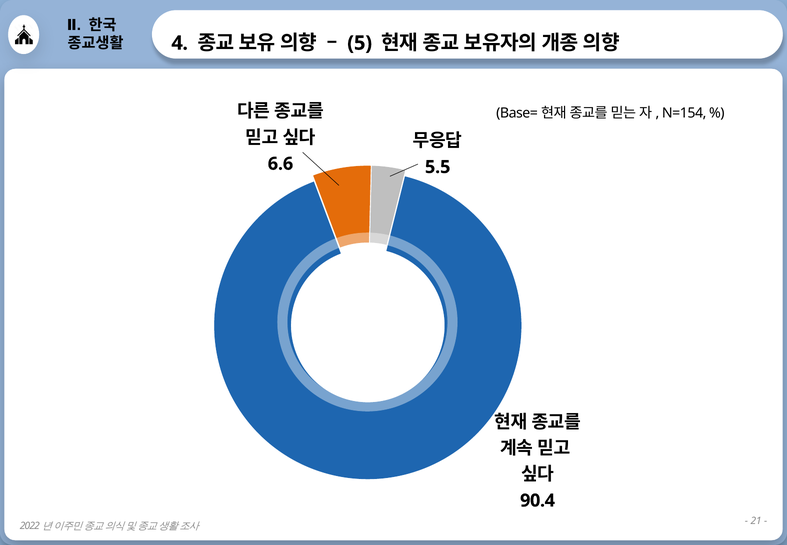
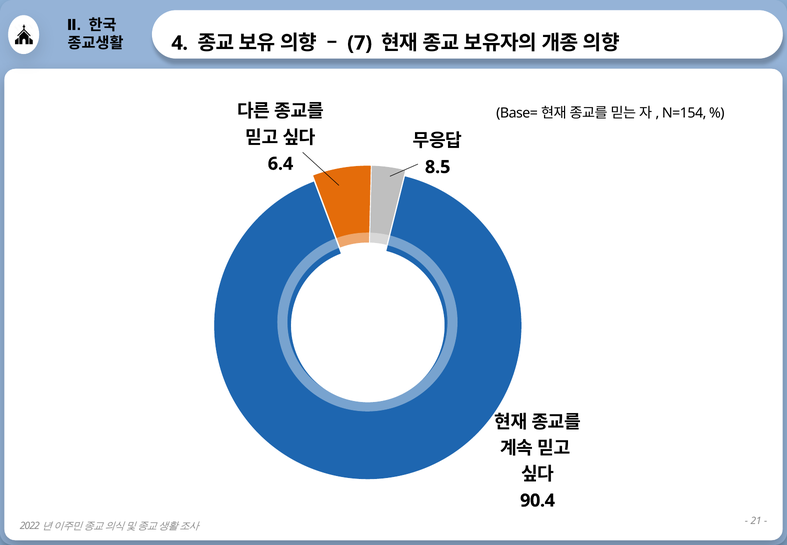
5: 5 -> 7
6.6: 6.6 -> 6.4
5.5: 5.5 -> 8.5
